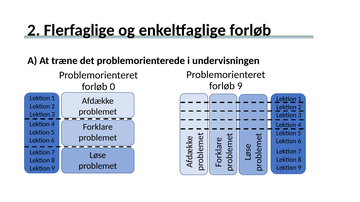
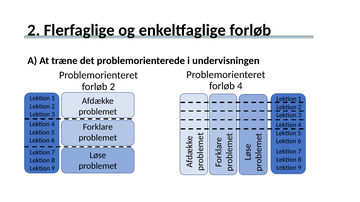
forløb 9: 9 -> 4
forløb 0: 0 -> 2
